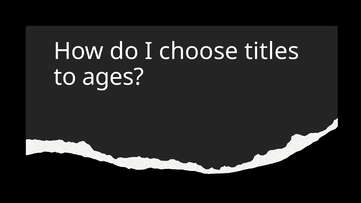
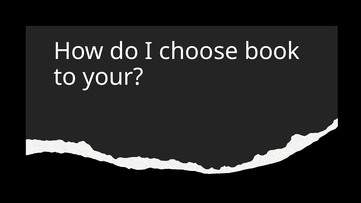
titles: titles -> book
ages: ages -> your
